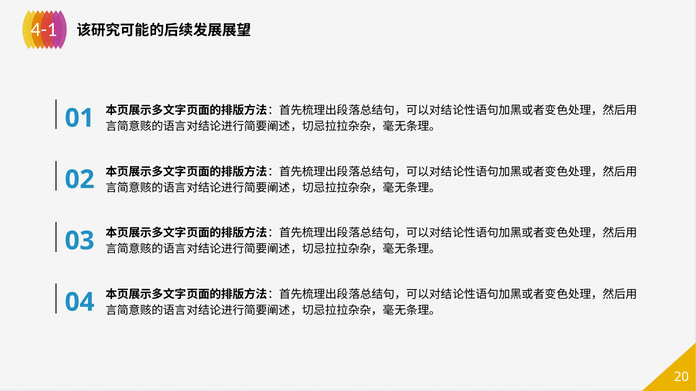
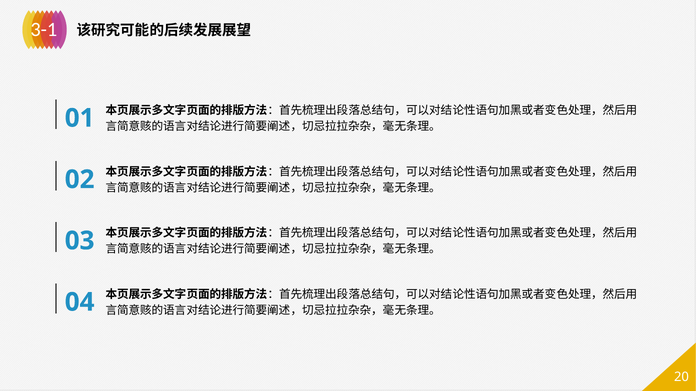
4-1: 4-1 -> 3-1
